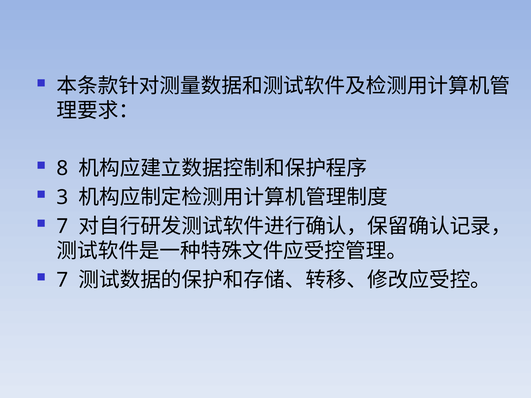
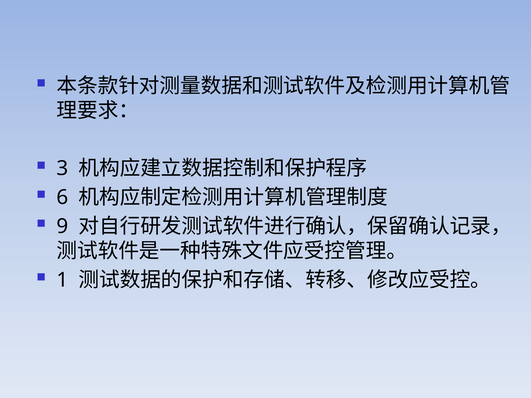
8: 8 -> 3
3: 3 -> 6
7 at (62, 226): 7 -> 9
7 at (62, 280): 7 -> 1
